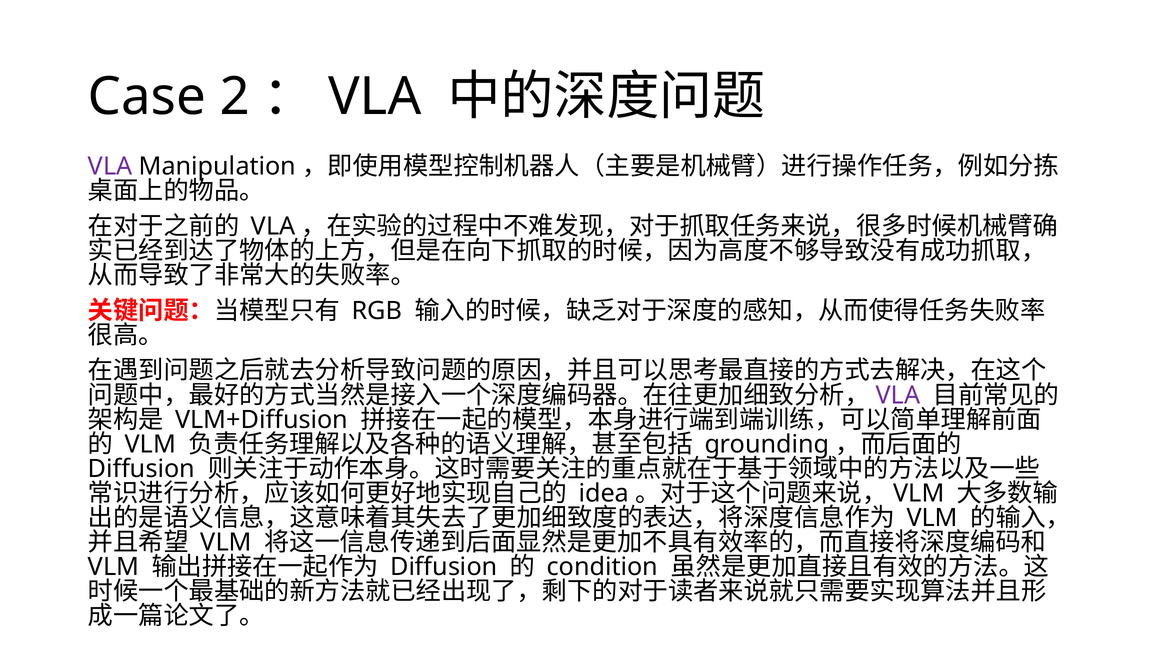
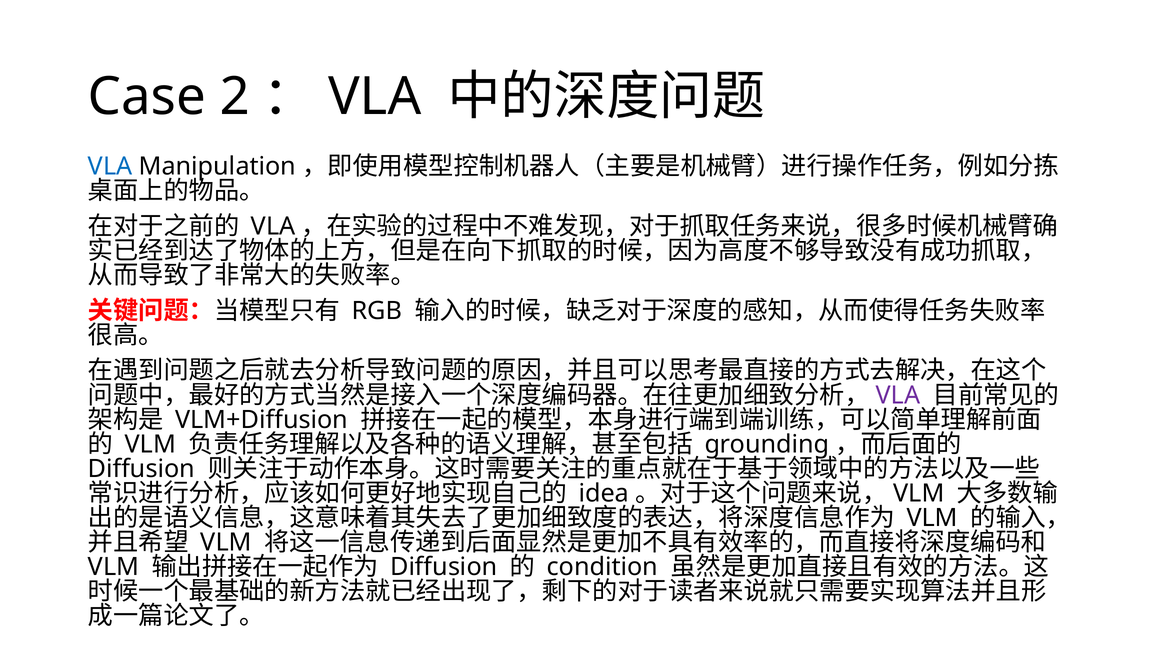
VLA at (110, 166) colour: purple -> blue
